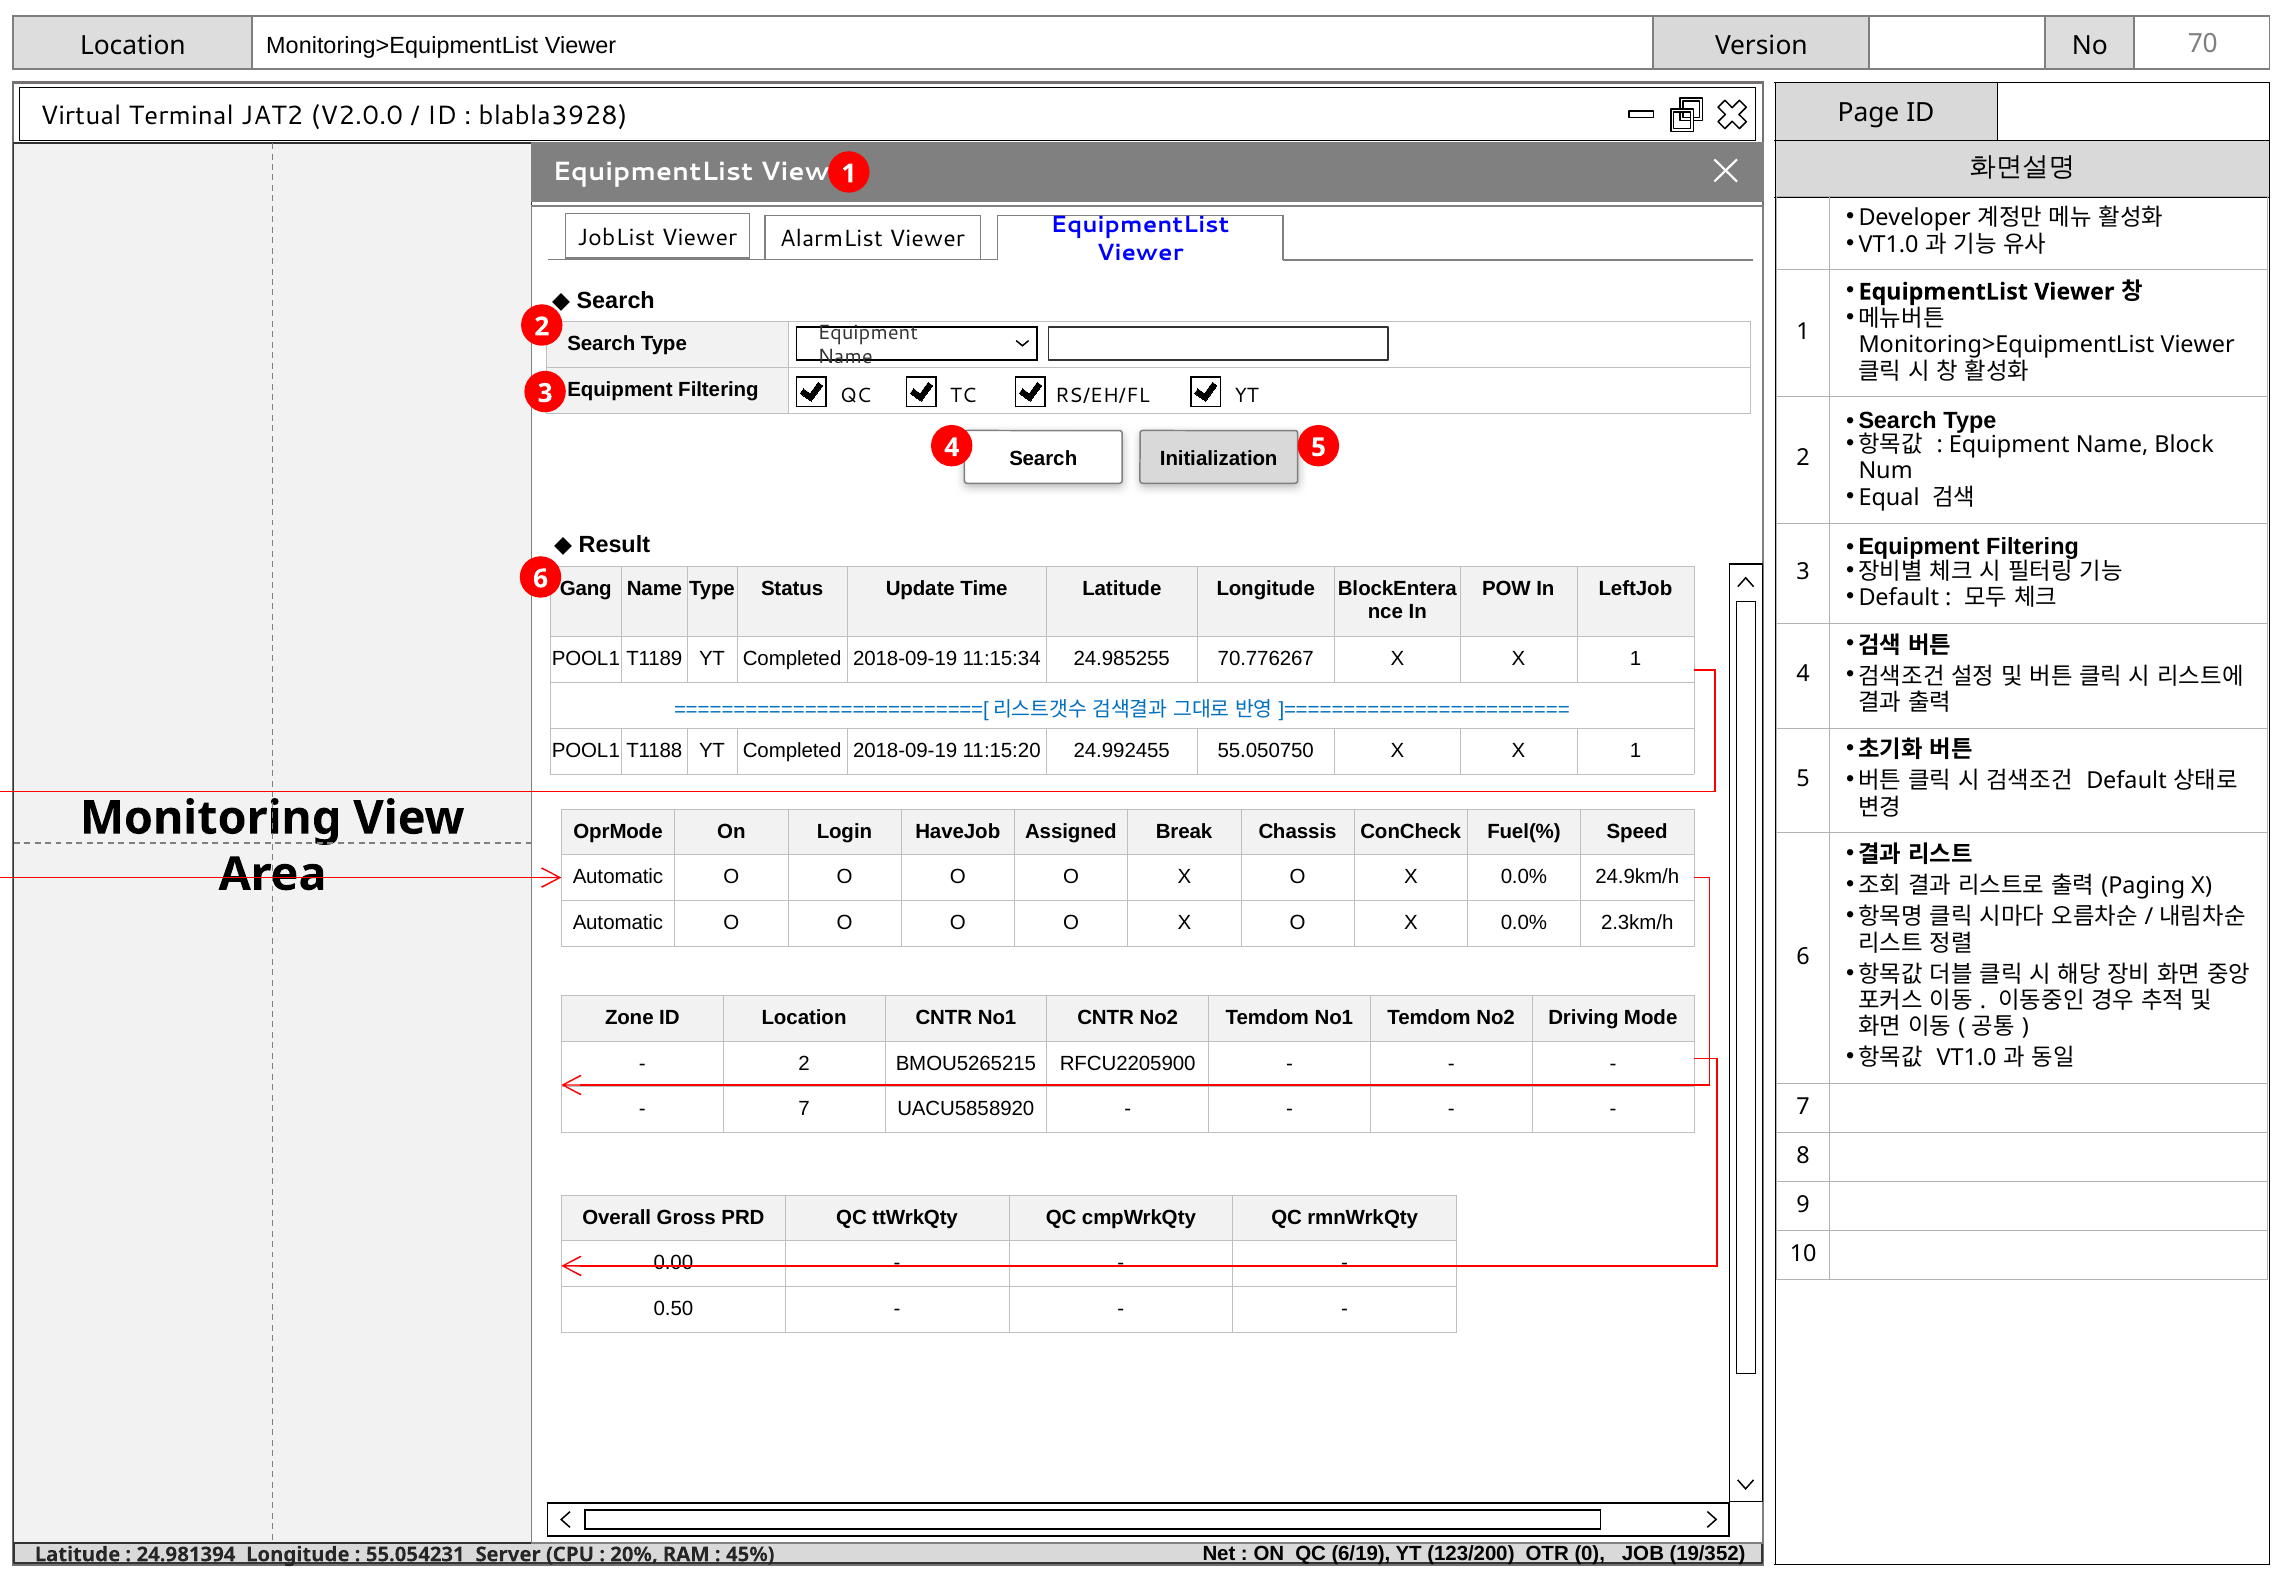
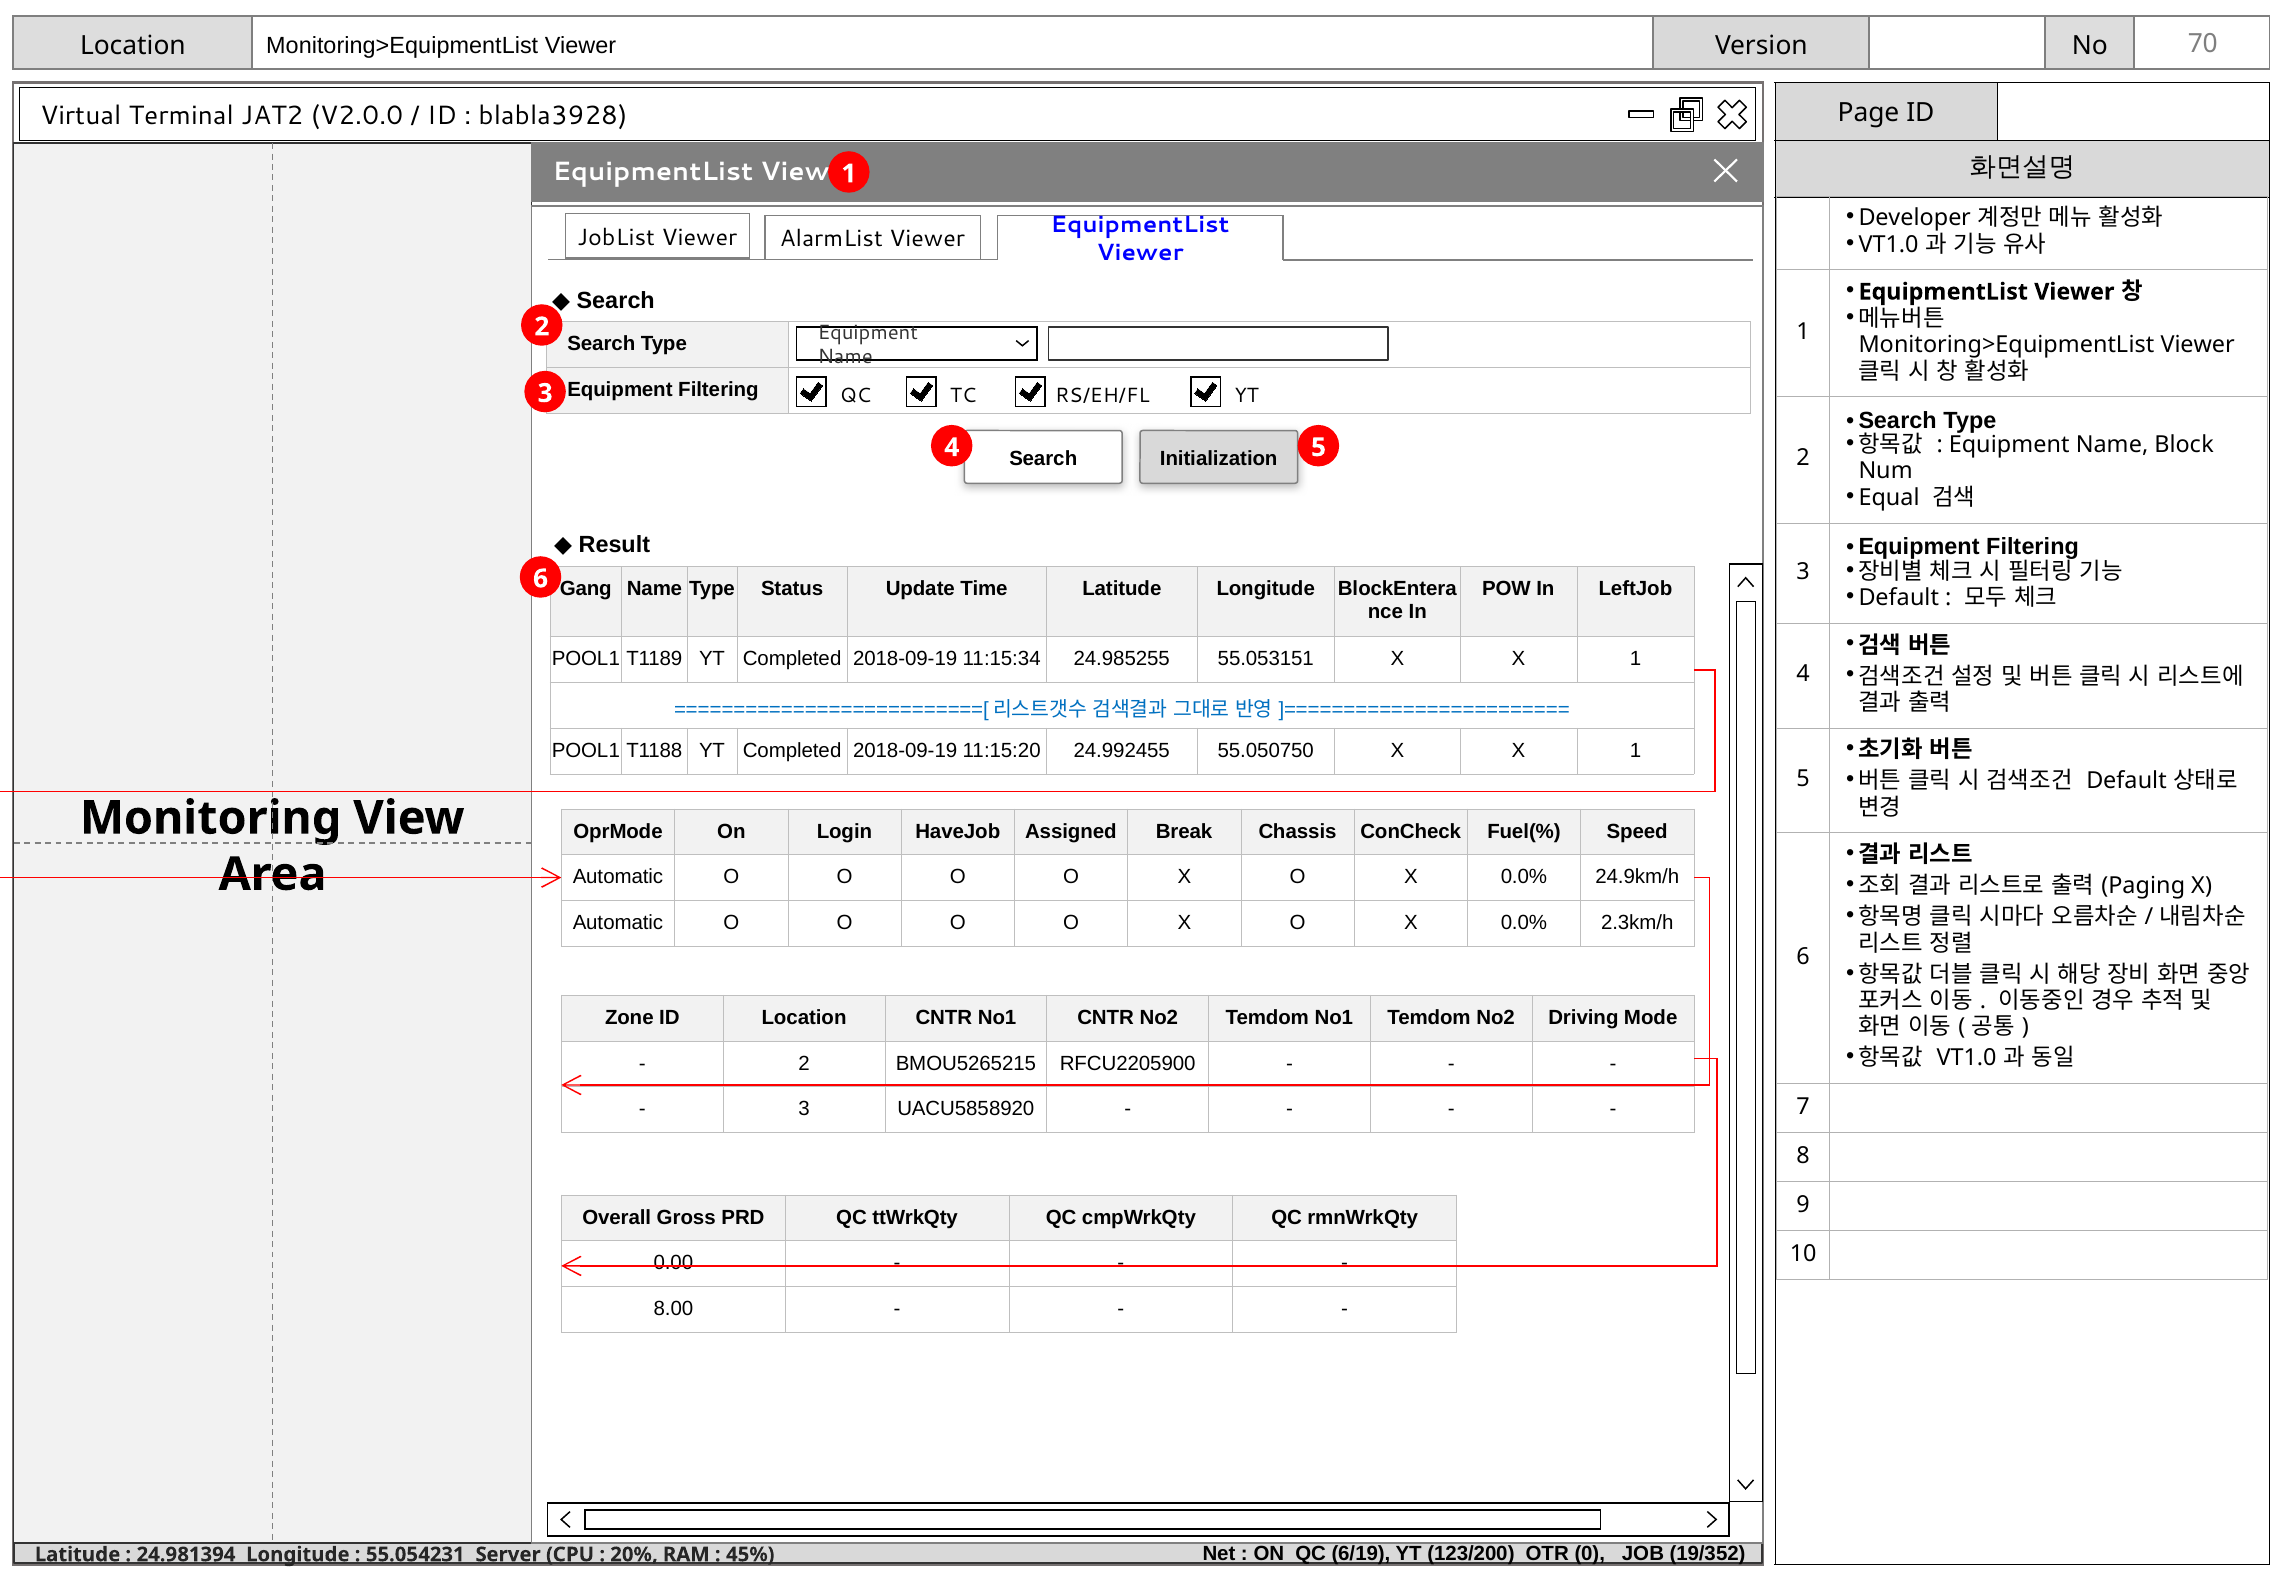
70.776267: 70.776267 -> 55.053151
7 at (804, 1109): 7 -> 3
0.50: 0.50 -> 8.00
